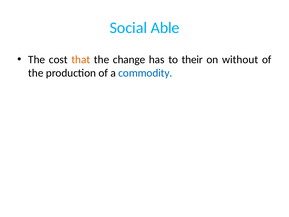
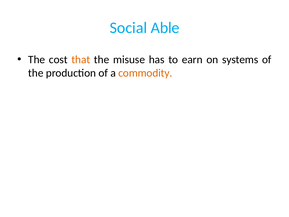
change: change -> misuse
their: their -> earn
without: without -> systems
commodity colour: blue -> orange
